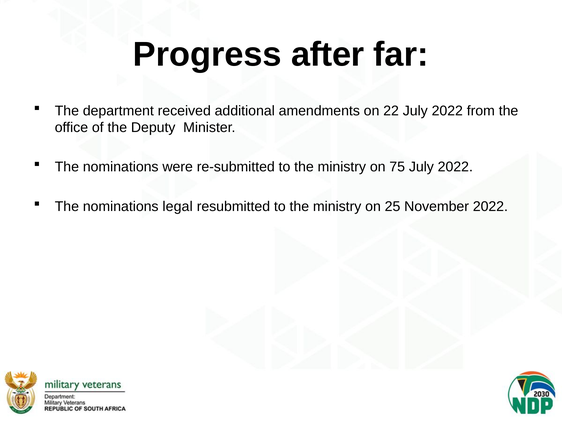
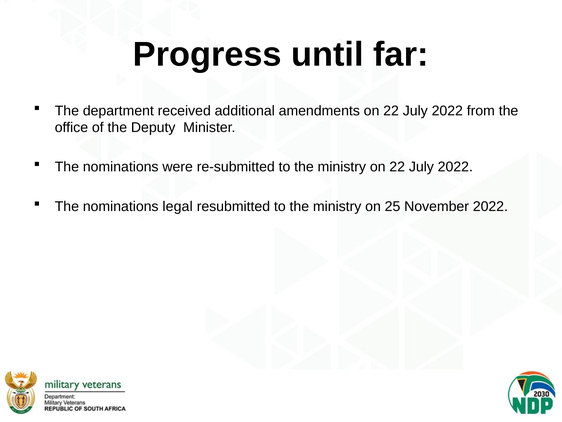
after: after -> until
ministry on 75: 75 -> 22
